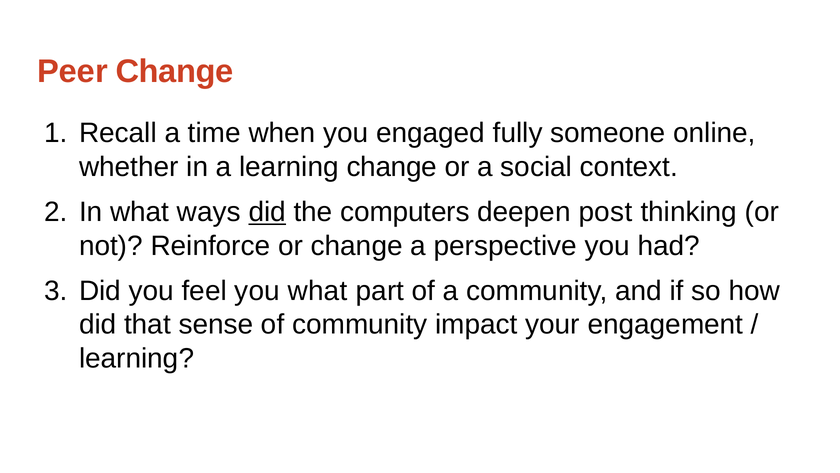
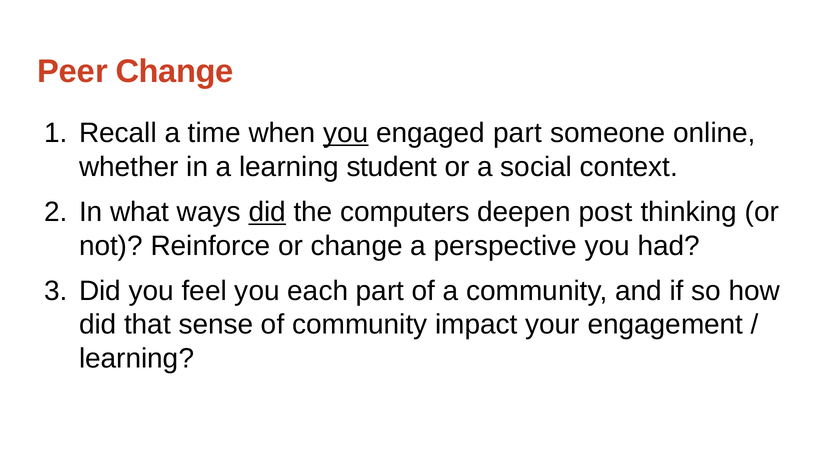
you at (346, 133) underline: none -> present
engaged fully: fully -> part
learning change: change -> student
you what: what -> each
